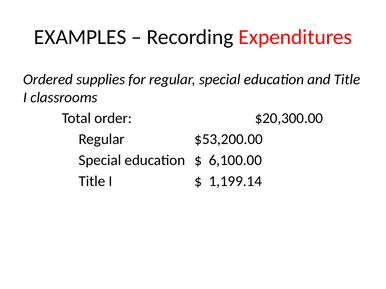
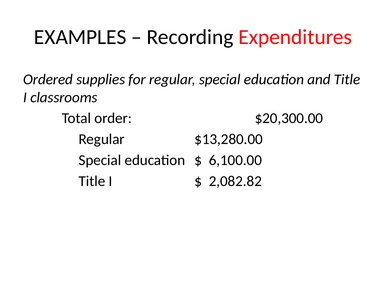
$53,200.00: $53,200.00 -> $13,280.00
1,199.14: 1,199.14 -> 2,082.82
